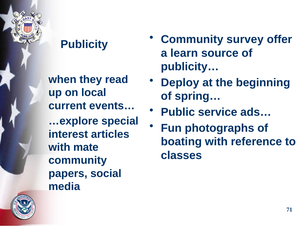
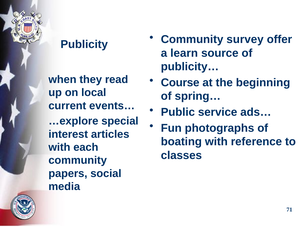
Deploy: Deploy -> Course
mate: mate -> each
